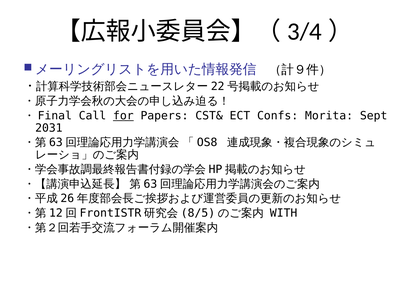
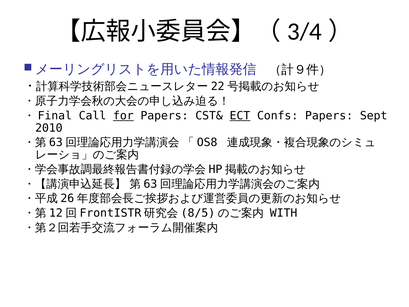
ECT underline: none -> present
Confs Morita: Morita -> Papers
2031: 2031 -> 2010
